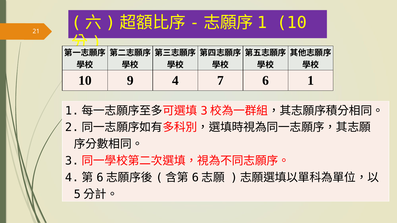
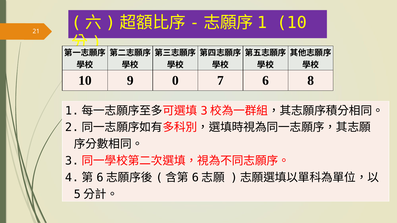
4: 4 -> 0
6 1: 1 -> 8
